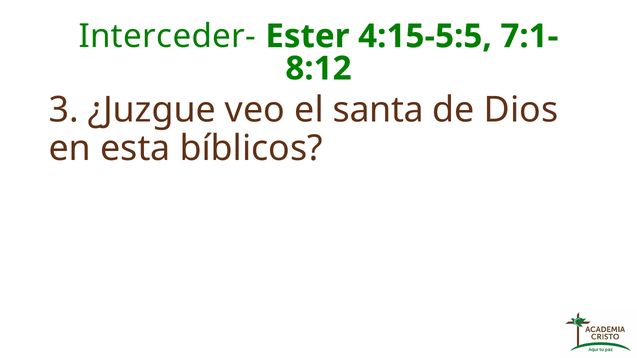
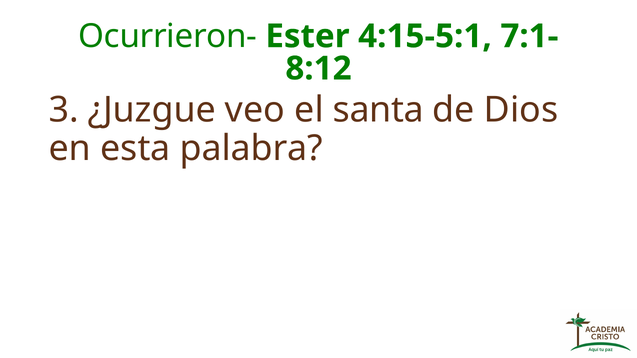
Interceder-: Interceder- -> Ocurrieron-
4:15-5:5: 4:15-5:5 -> 4:15-5:1
bíblicos: bíblicos -> palabra
